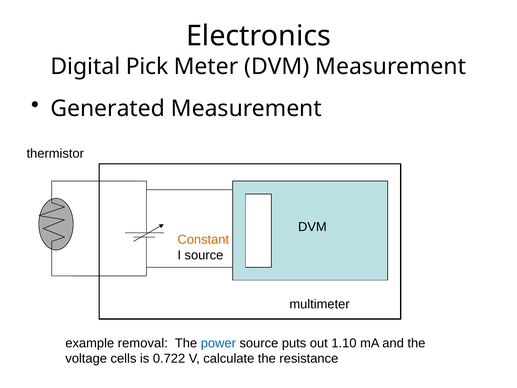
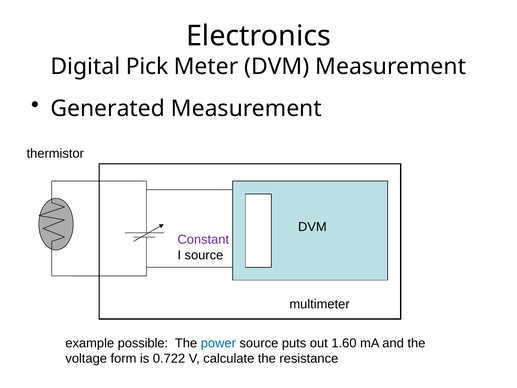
Constant colour: orange -> purple
removal: removal -> possible
1.10: 1.10 -> 1.60
cells: cells -> form
